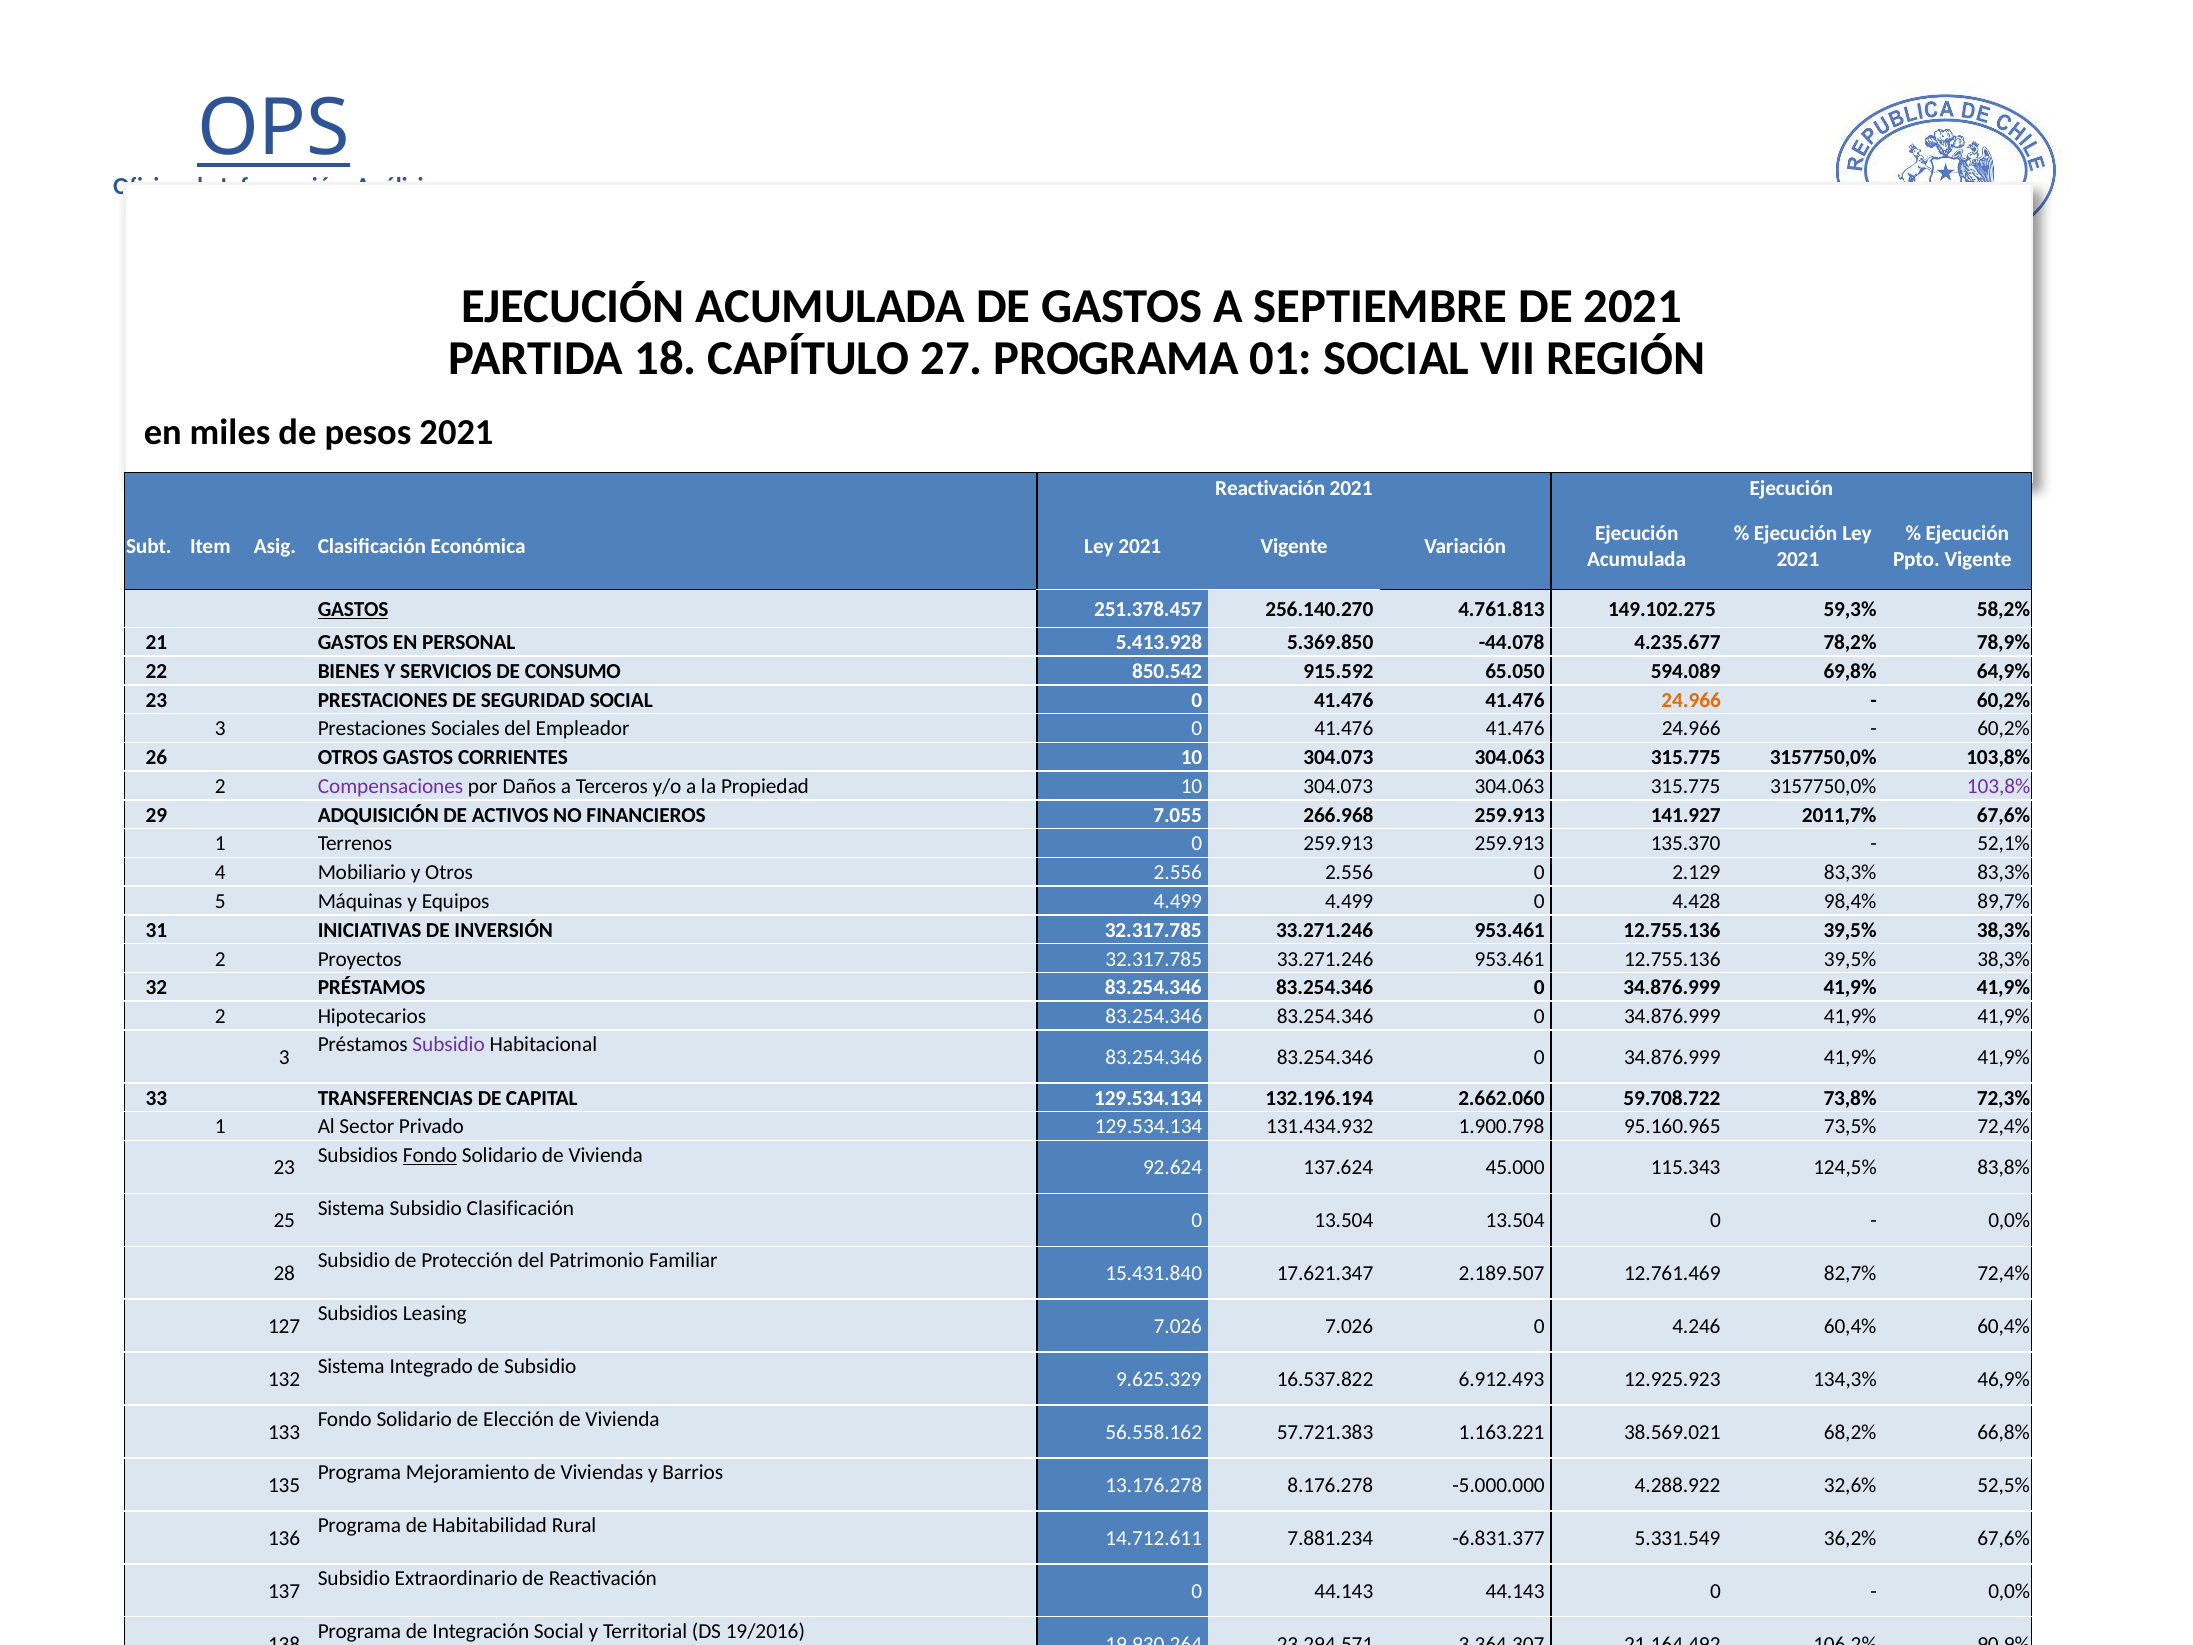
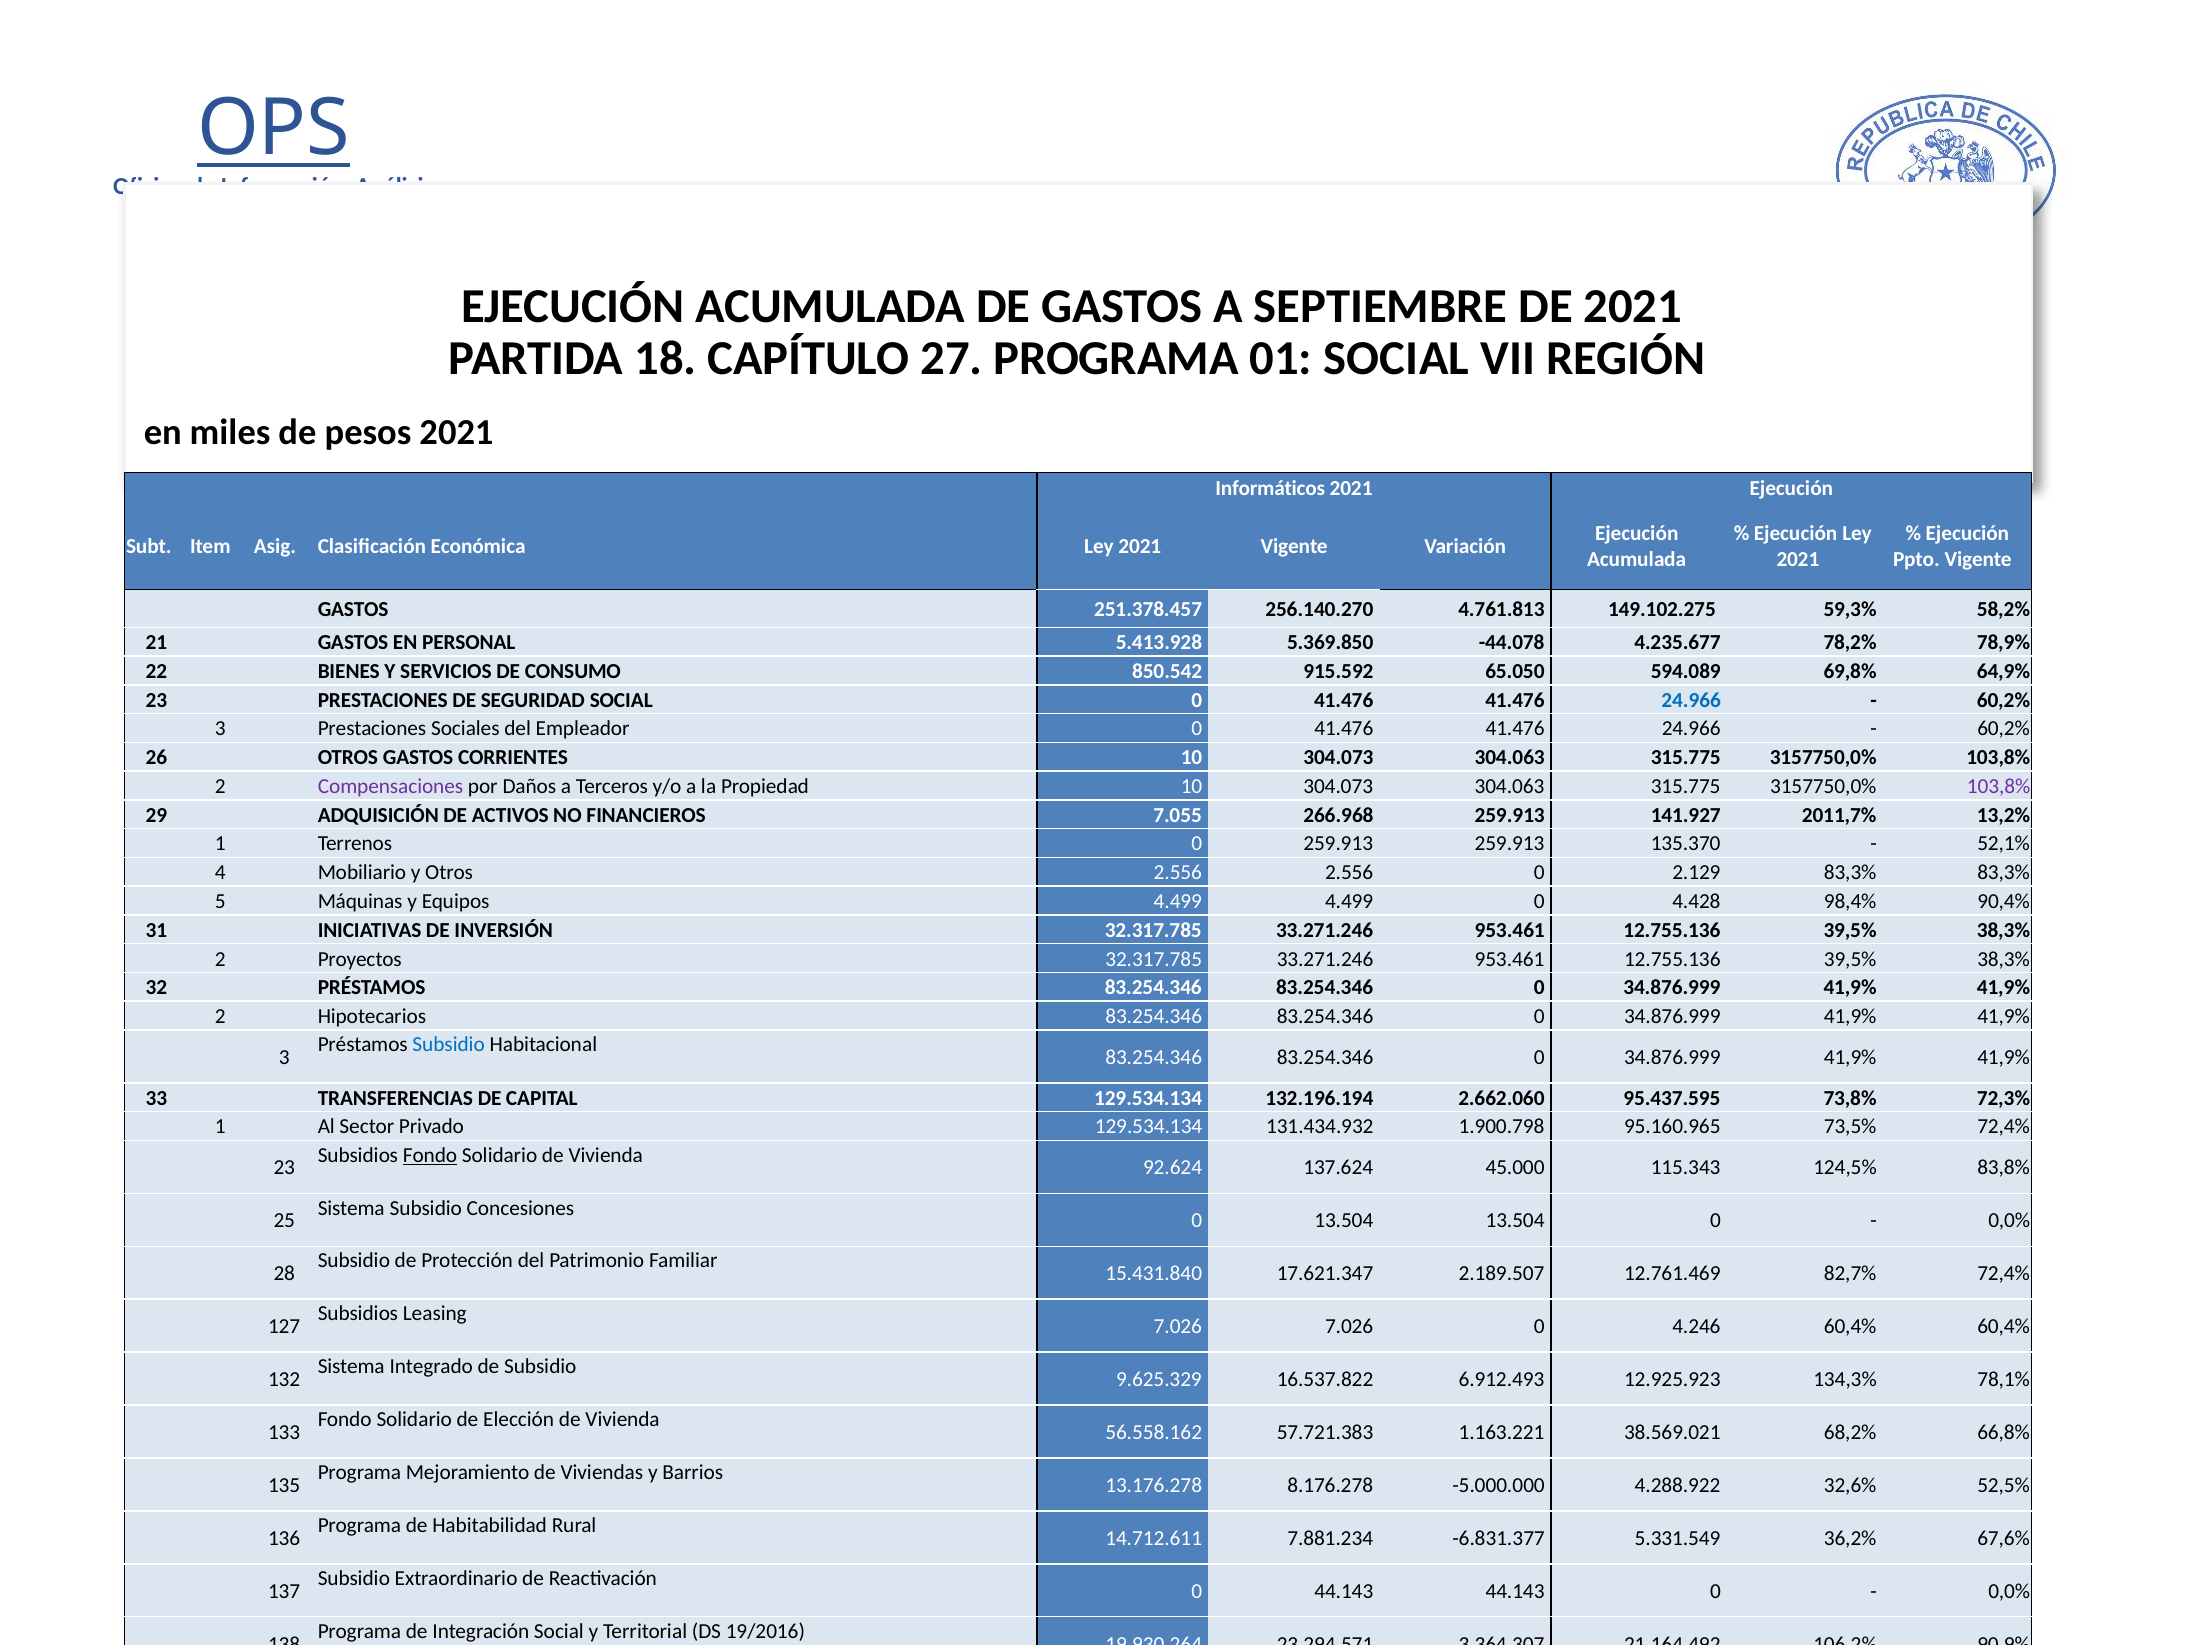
Reactivación at (1270, 488): Reactivación -> Informáticos
GASTOS at (353, 609) underline: present -> none
24.966 at (1691, 700) colour: orange -> blue
2011,7% 67,6%: 67,6% -> 13,2%
89,7%: 89,7% -> 90,4%
Subsidio at (449, 1044) colour: purple -> blue
59.708.722: 59.708.722 -> 95.437.595
Subsidio Clasificación: Clasificación -> Concesiones
46,9%: 46,9% -> 78,1%
